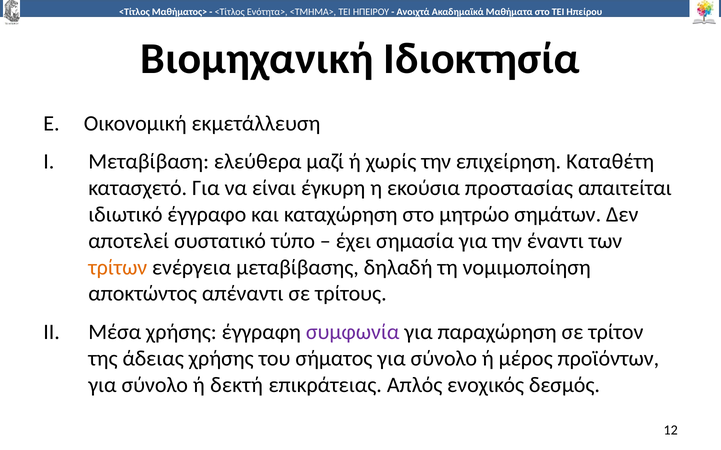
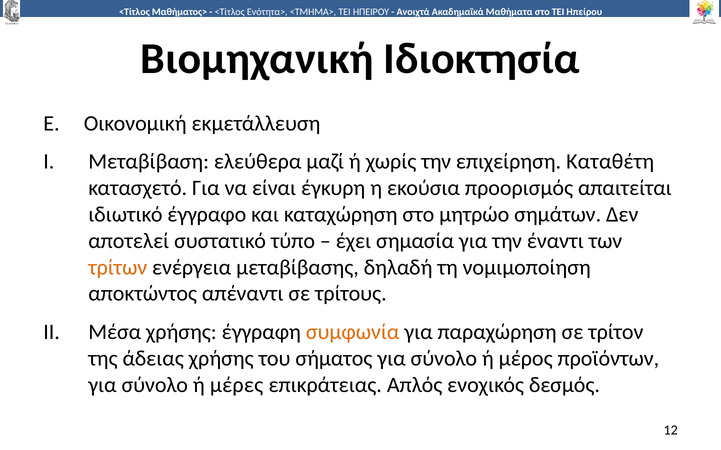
προστασίας: προστασίας -> προορισμός
συμφωνία colour: purple -> orange
δεκτή: δεκτή -> μέρες
